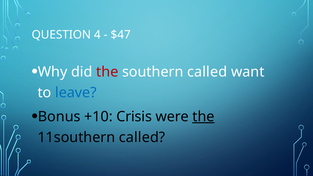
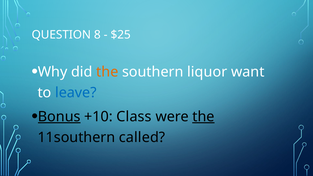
4: 4 -> 8
$47: $47 -> $25
the at (107, 72) colour: red -> orange
southern called: called -> liquor
Bonus underline: none -> present
Crisis: Crisis -> Class
